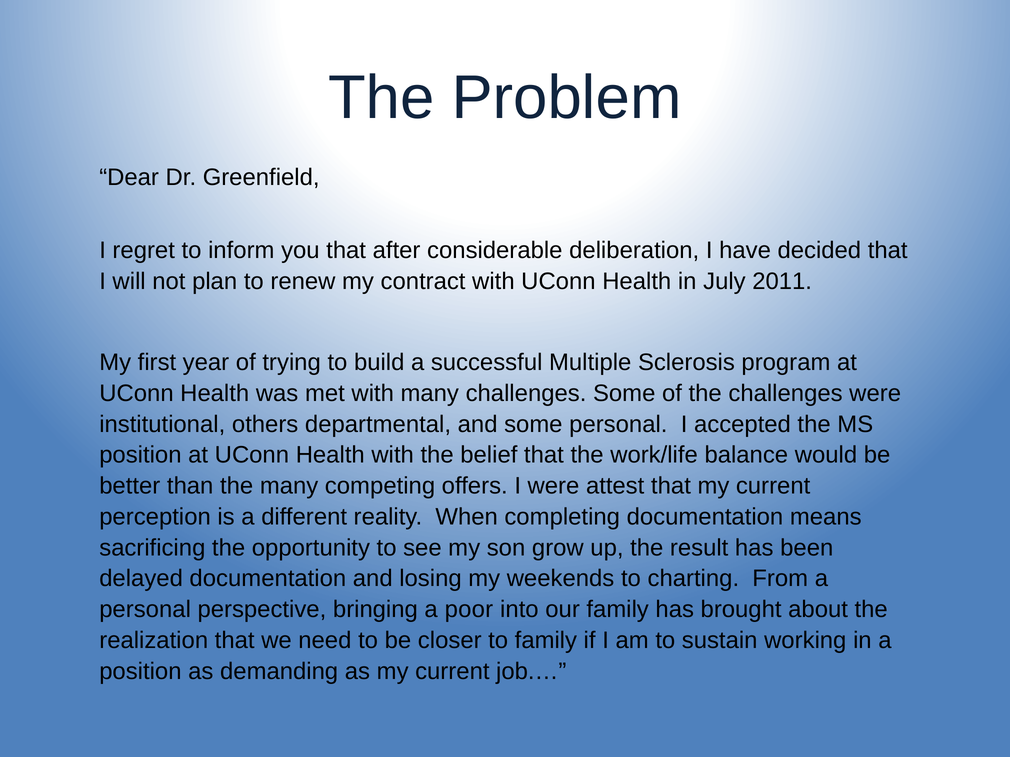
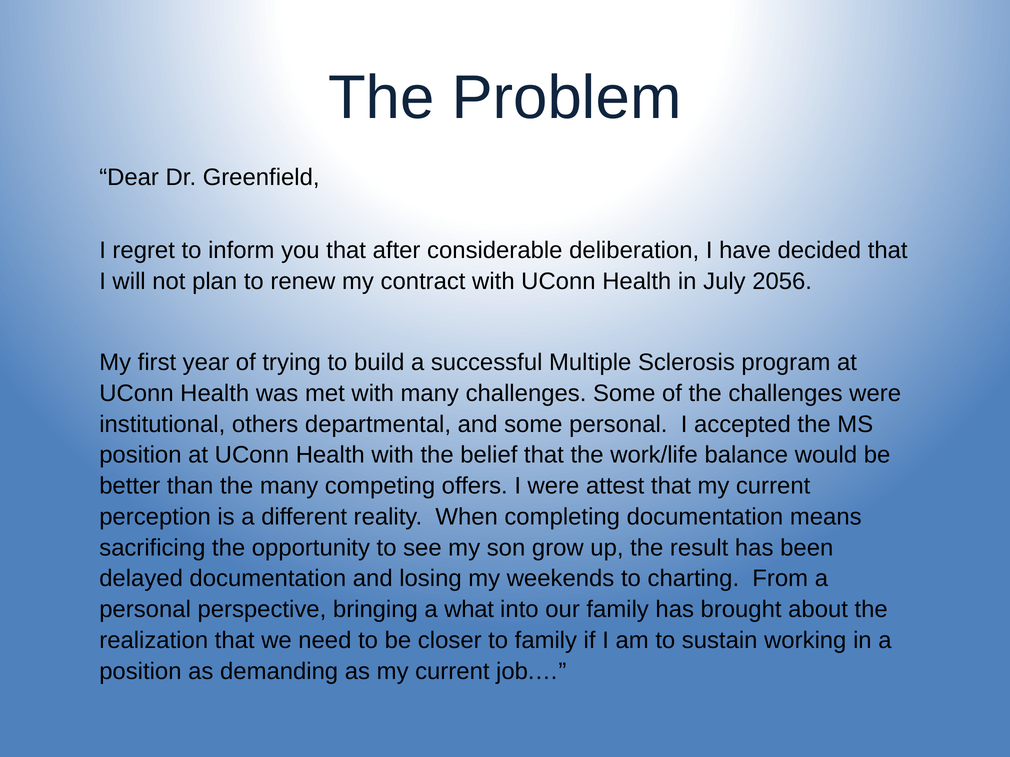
2011: 2011 -> 2056
poor: poor -> what
